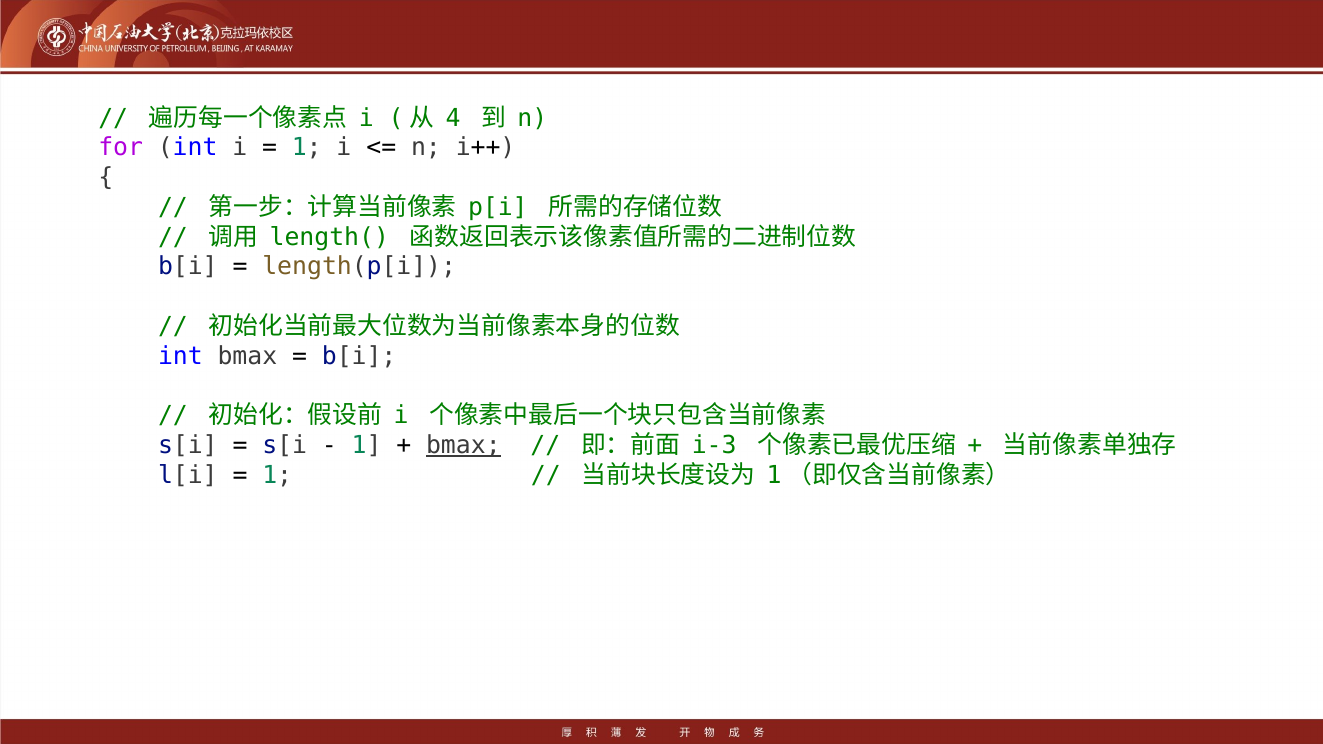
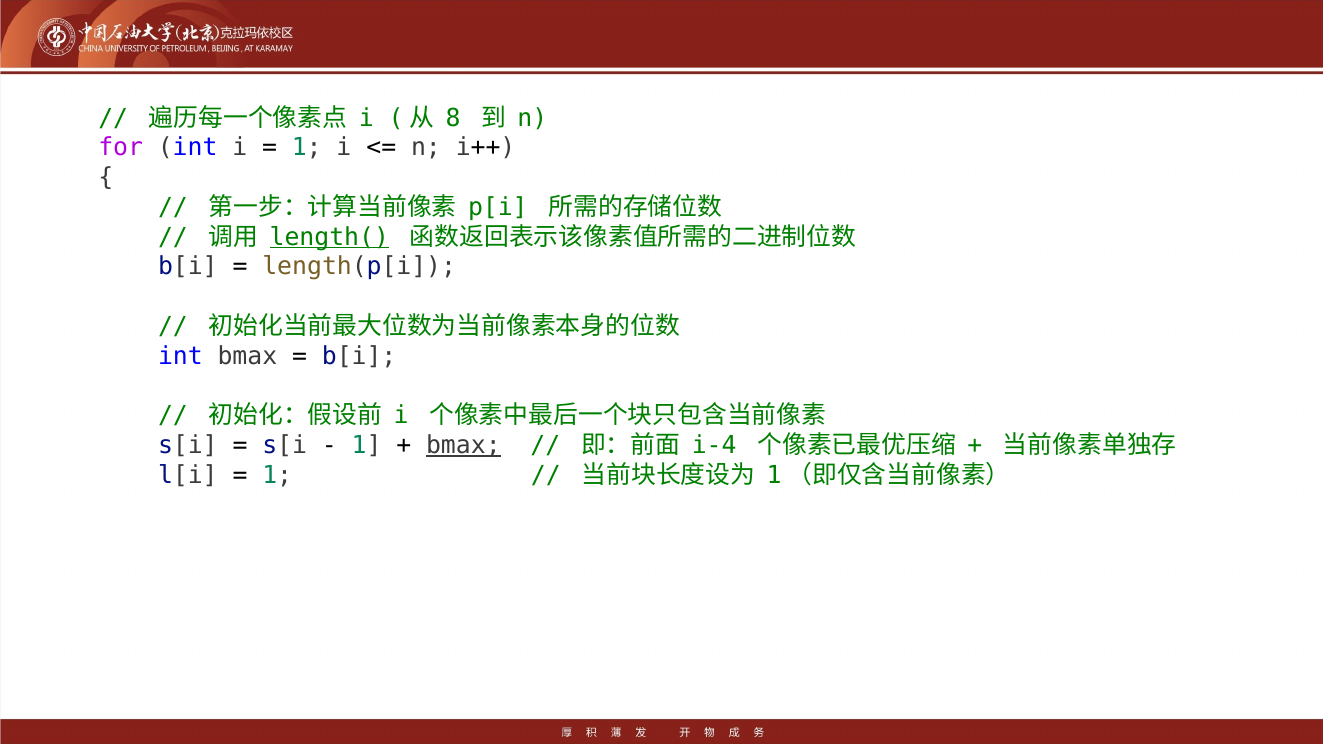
4: 4 -> 8
length( underline: none -> present
i-3: i-3 -> i-4
